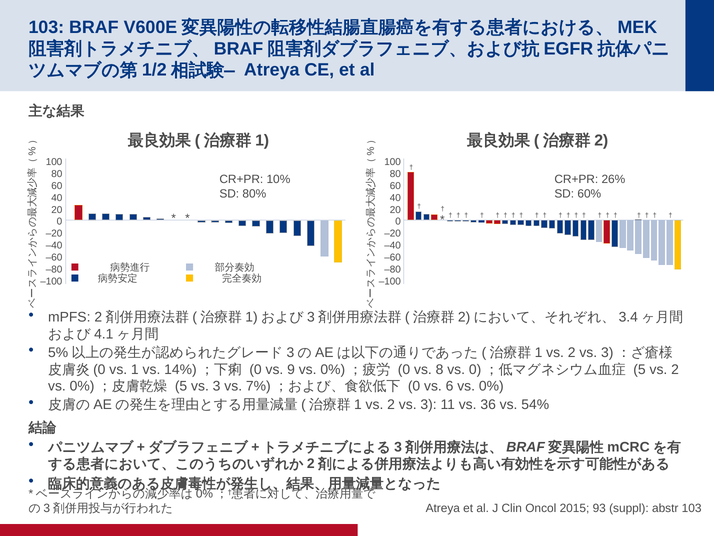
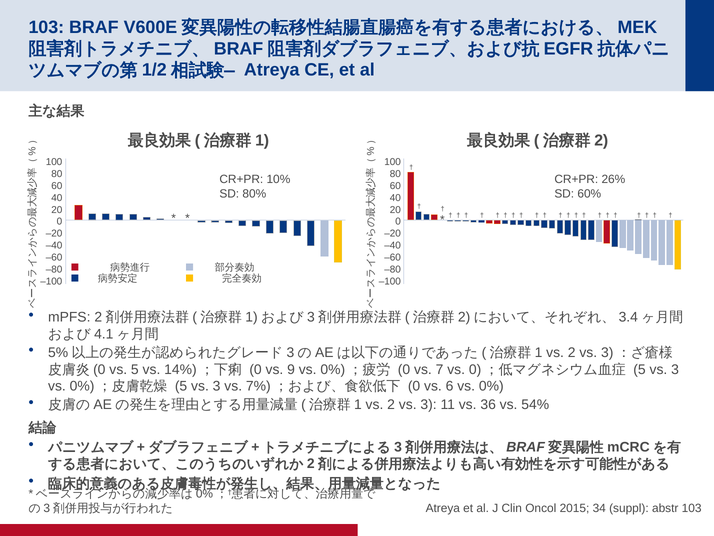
vs 1: 1 -> 5
8: 8 -> 7
2 at (675, 369): 2 -> 3
93: 93 -> 34
